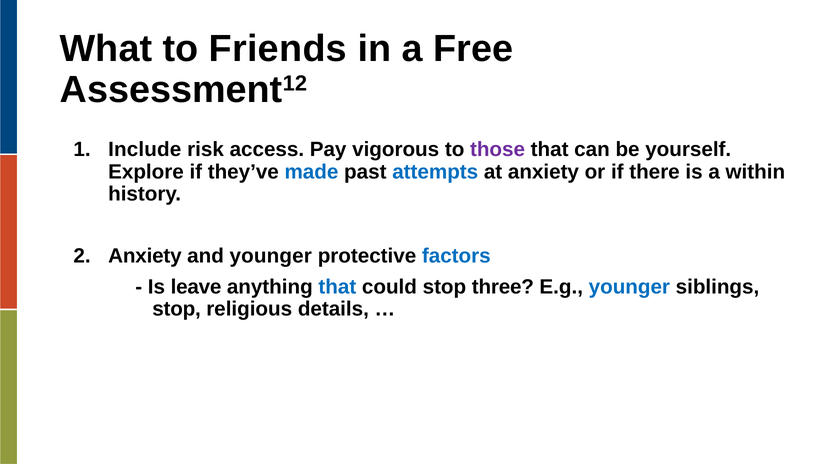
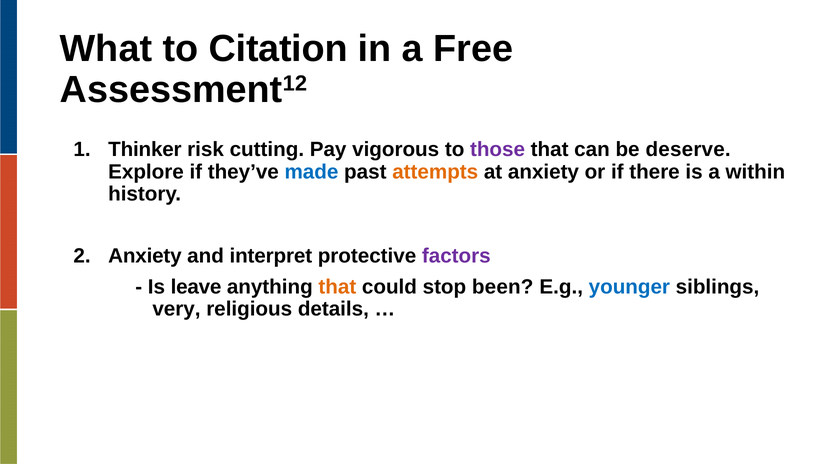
Friends: Friends -> Citation
Include: Include -> Thinker
access: access -> cutting
yourself: yourself -> deserve
attempts colour: blue -> orange
and younger: younger -> interpret
factors colour: blue -> purple
that at (337, 287) colour: blue -> orange
three: three -> been
stop at (177, 309): stop -> very
